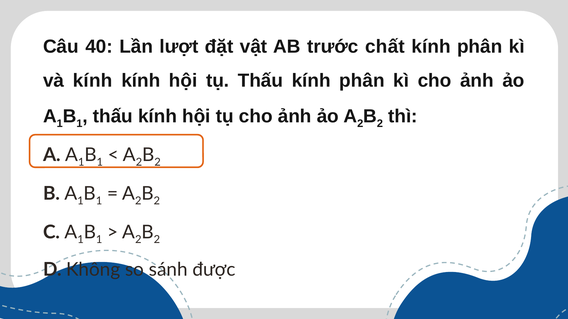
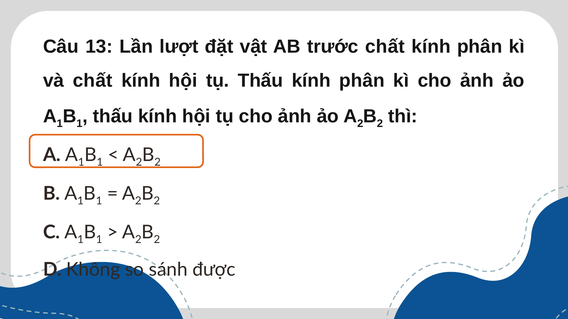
40: 40 -> 13
và kính: kính -> chất
